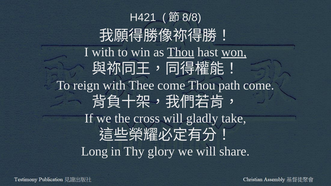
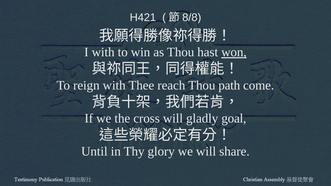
Thou at (181, 52) underline: present -> none
Thee come: come -> reach
take: take -> goal
Long: Long -> Until
